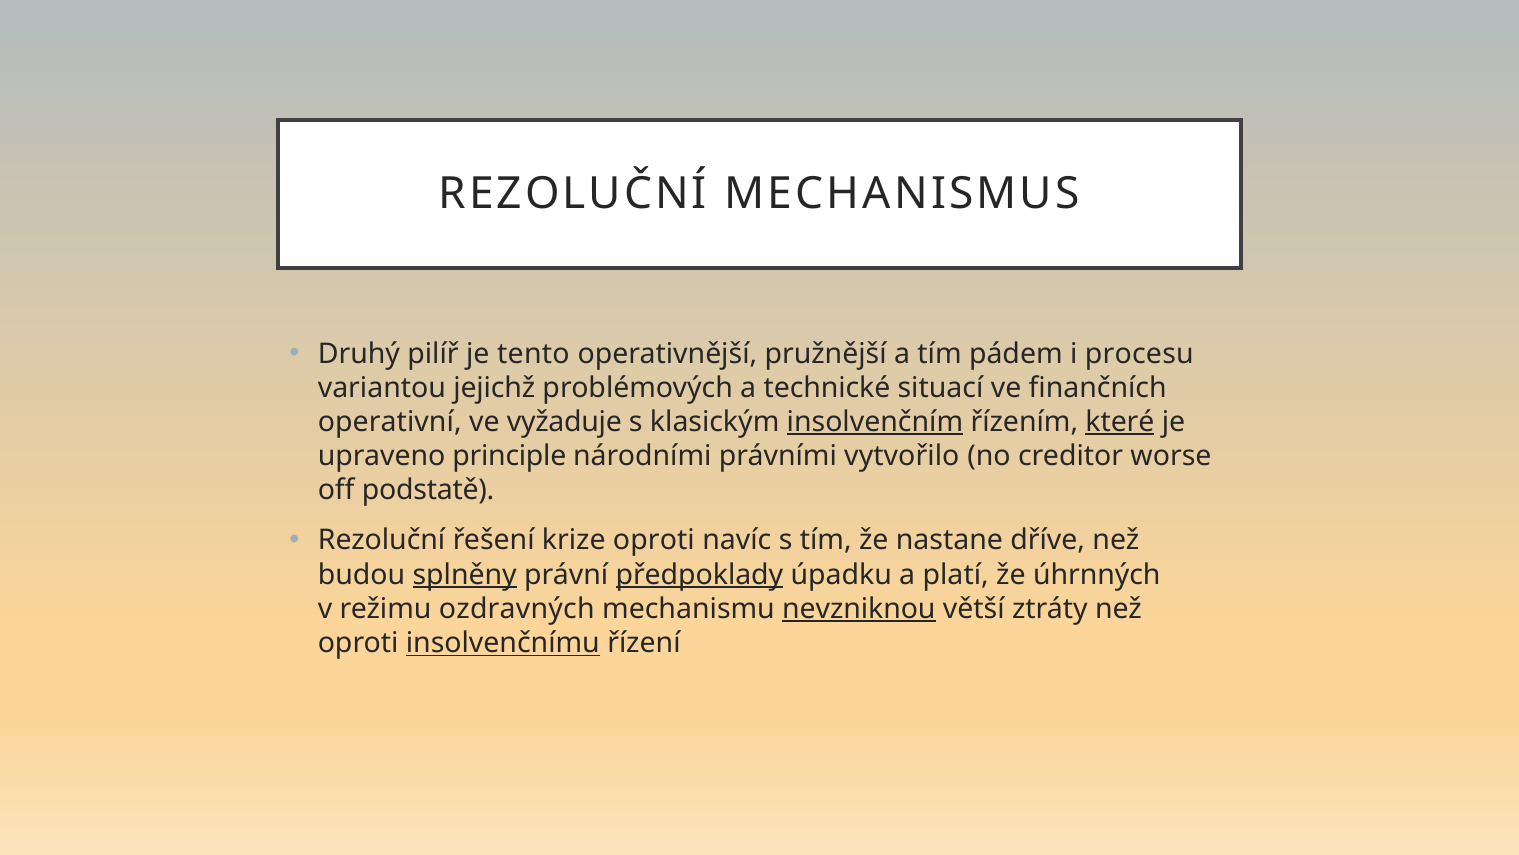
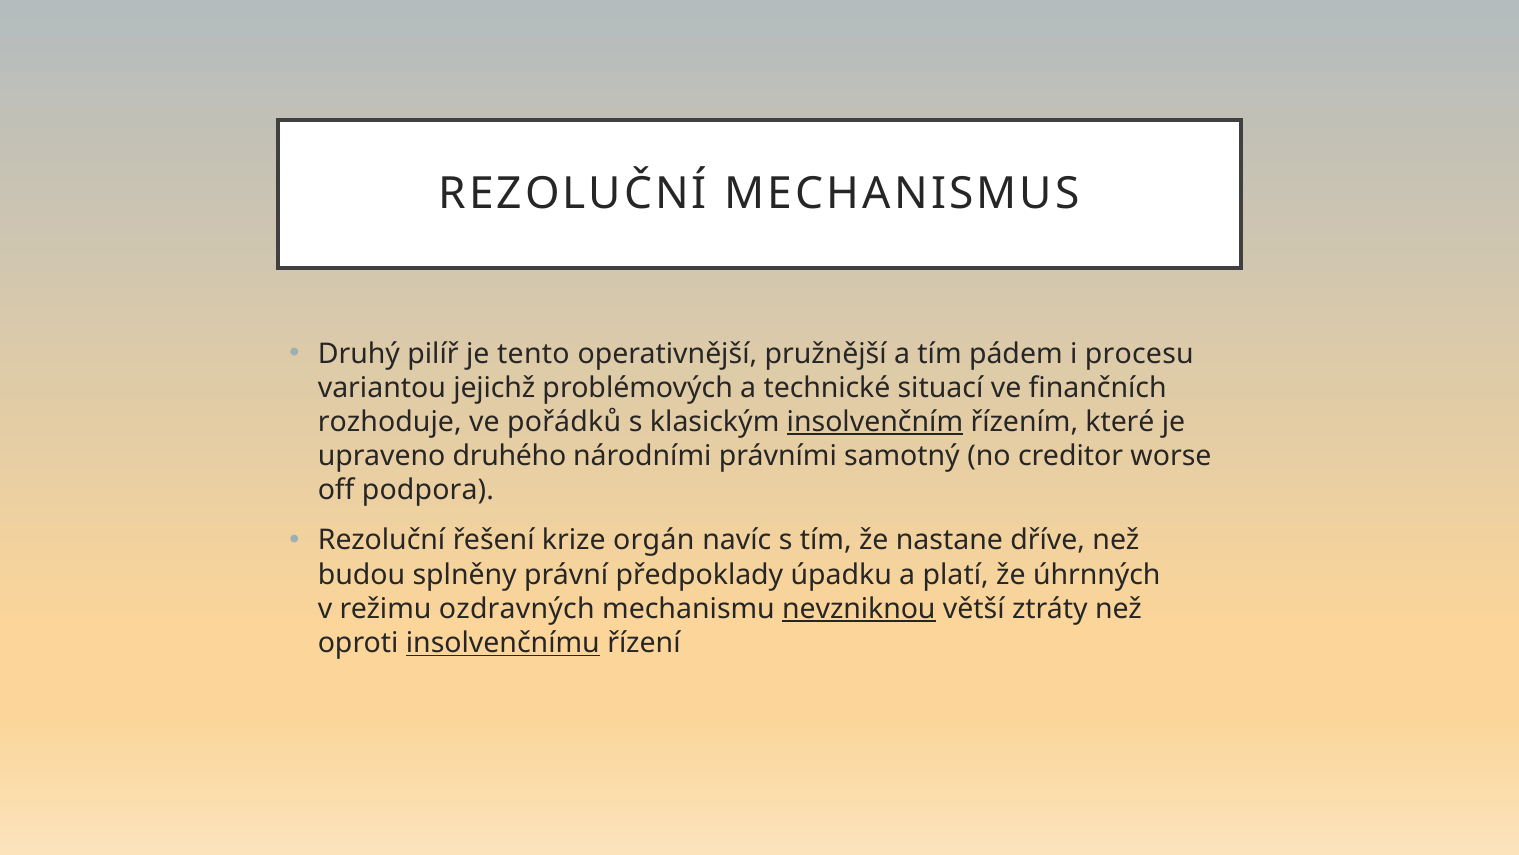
operativní: operativní -> rozhoduje
vyžaduje: vyžaduje -> pořádků
které underline: present -> none
principle: principle -> druhého
vytvořilo: vytvořilo -> samotný
podstatě: podstatě -> podpora
krize oproti: oproti -> orgán
splněny underline: present -> none
předpoklady underline: present -> none
